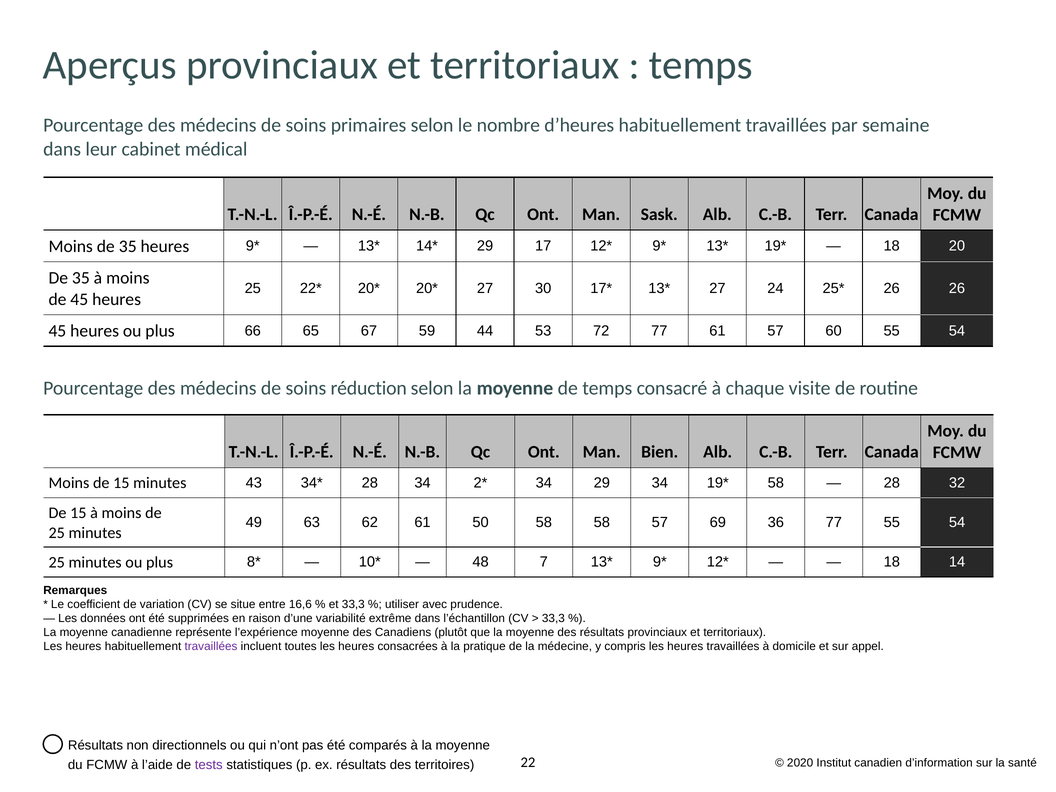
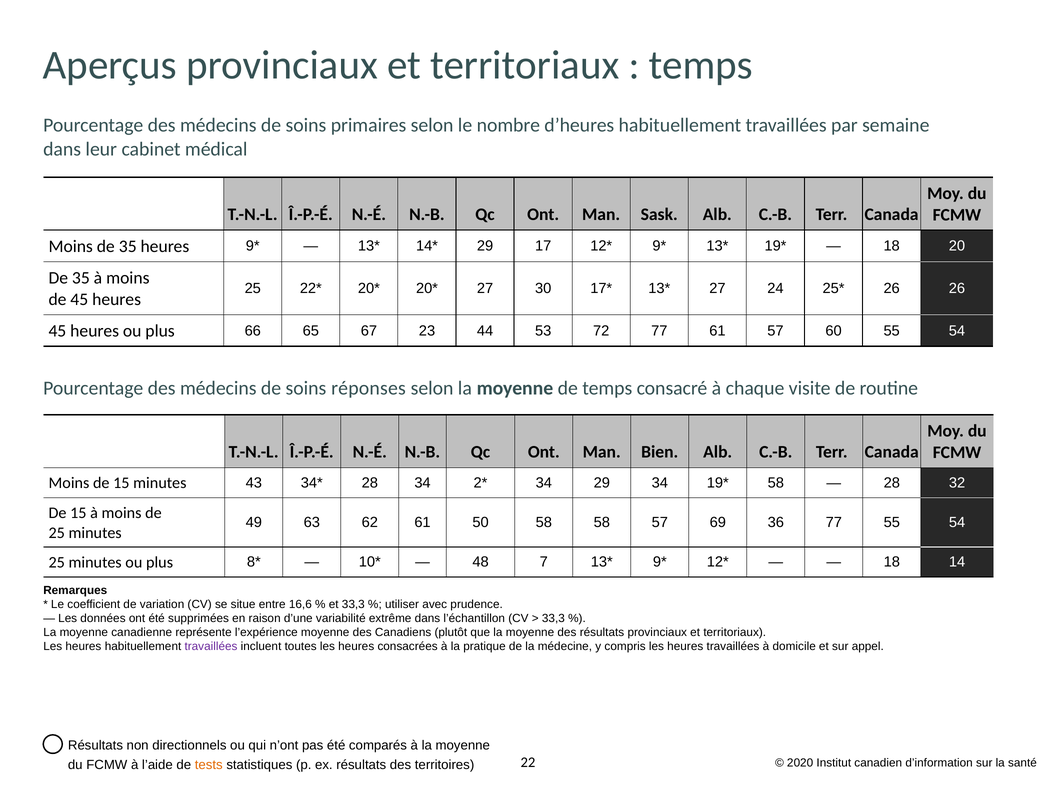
59: 59 -> 23
réduction: réduction -> réponses
tests colour: purple -> orange
